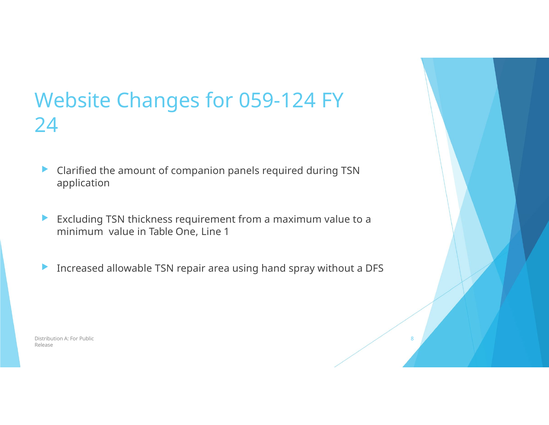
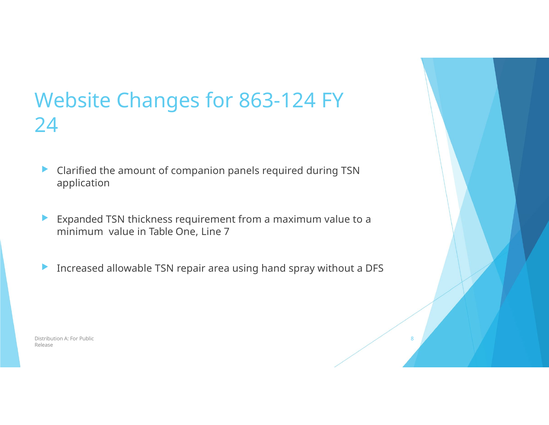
059-124: 059-124 -> 863-124
Excluding: Excluding -> Expanded
1: 1 -> 7
